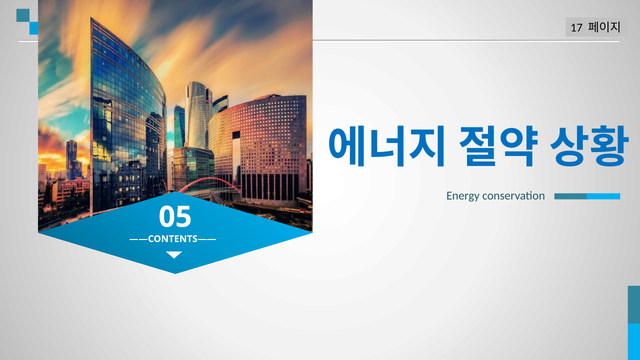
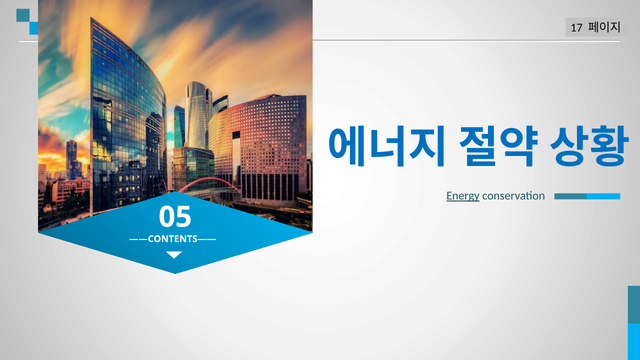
Energy underline: none -> present
